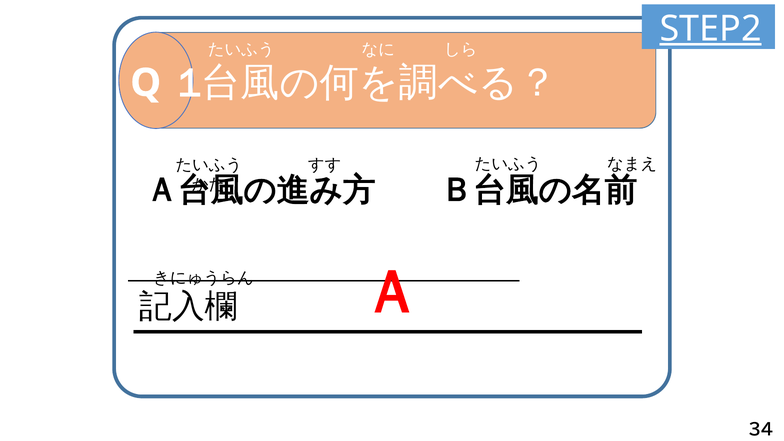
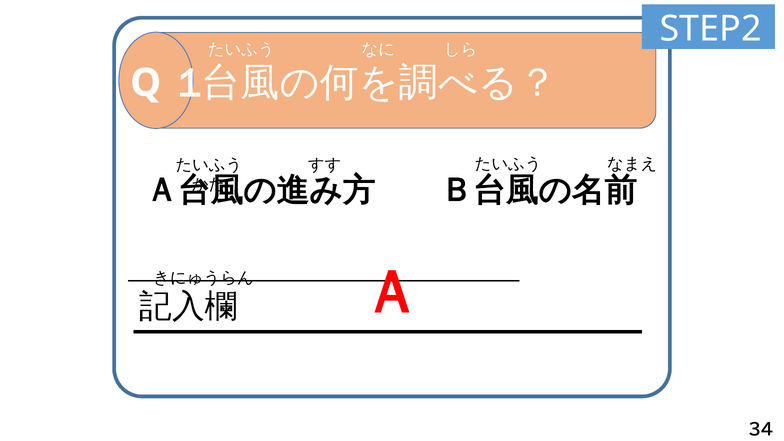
STEP2 underline: present -> none
